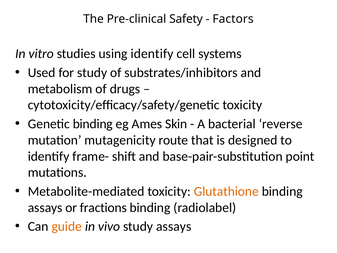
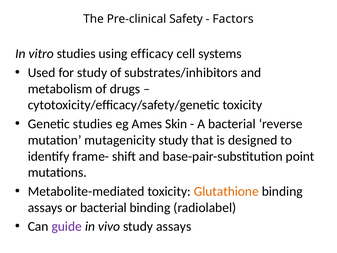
using identify: identify -> efficacy
Genetic binding: binding -> studies
mutagenicity route: route -> study
or fractions: fractions -> bacterial
guide colour: orange -> purple
